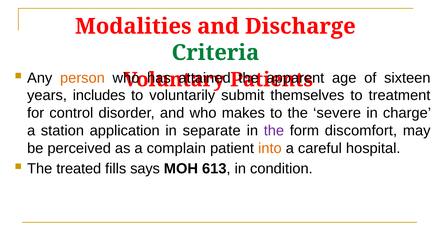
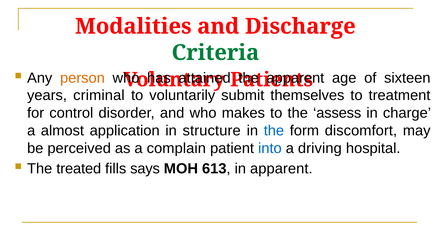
includes: includes -> criminal
severe: severe -> assess
station: station -> almost
separate: separate -> structure
the at (274, 131) colour: purple -> blue
into colour: orange -> blue
careful: careful -> driving
in condition: condition -> apparent
